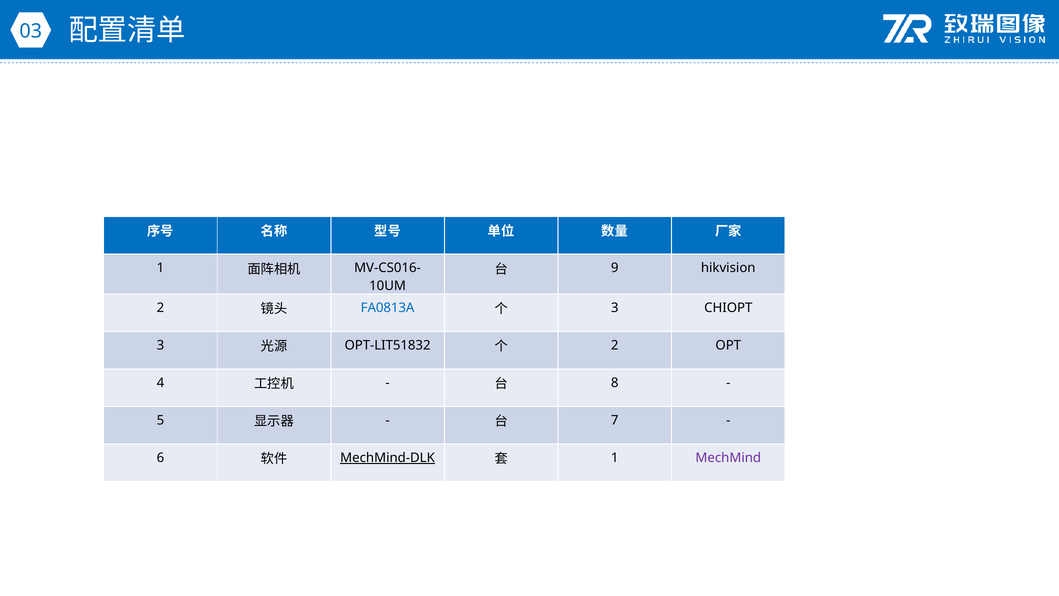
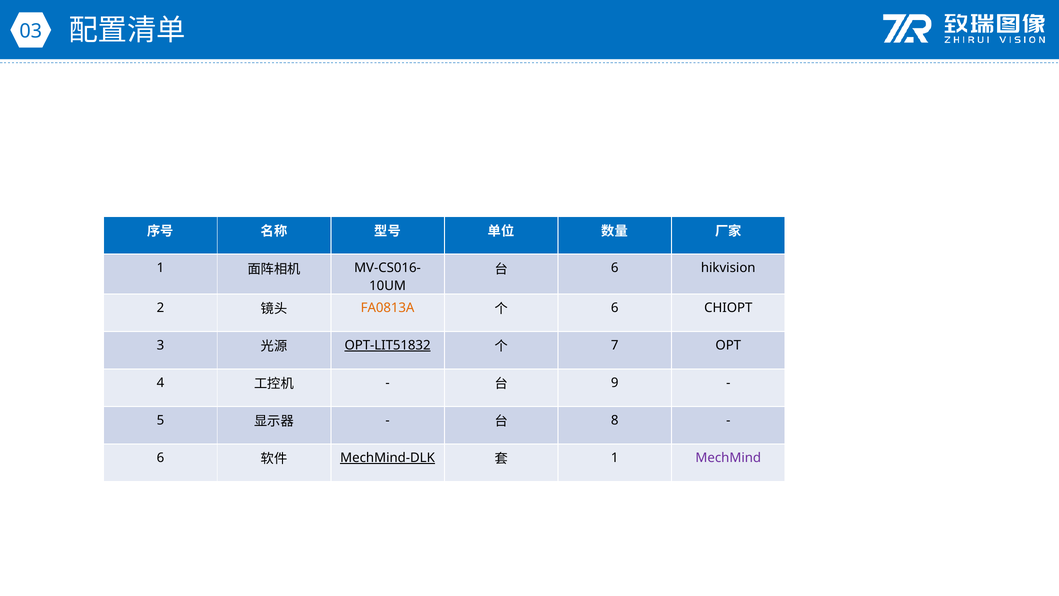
9 at (615, 268): 9 -> 6
FA0813A colour: blue -> orange
3 at (615, 308): 3 -> 6
OPT-LIT51832 underline: none -> present
2 at (615, 345): 2 -> 7
8: 8 -> 9
7: 7 -> 8
